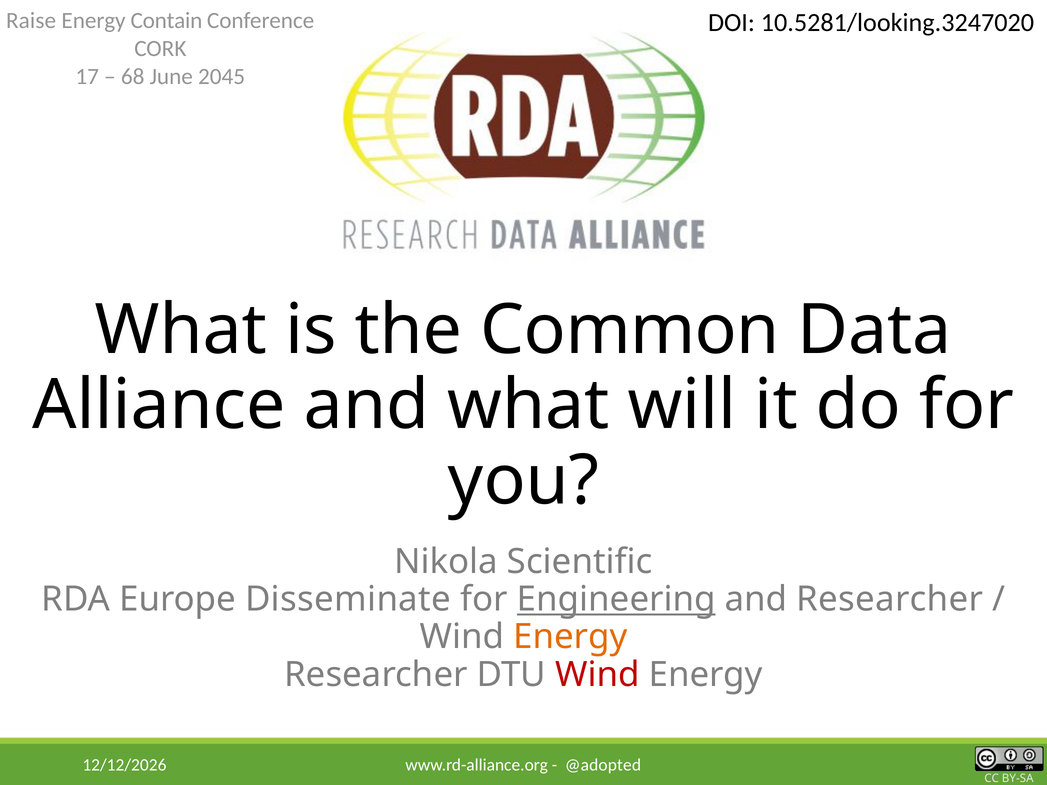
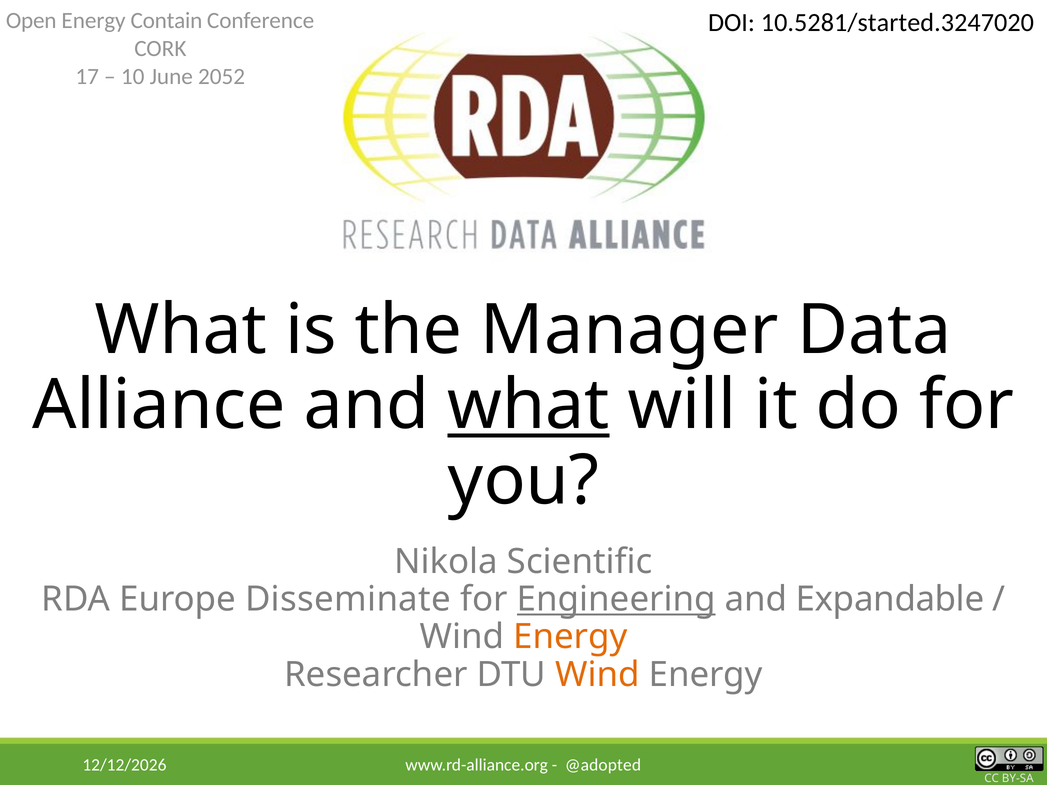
Raise: Raise -> Open
10.5281/looking.3247020: 10.5281/looking.3247020 -> 10.5281/started.3247020
68: 68 -> 10
2045: 2045 -> 2052
Common: Common -> Manager
what at (528, 406) underline: none -> present
and Researcher: Researcher -> Expandable
Wind at (597, 675) colour: red -> orange
